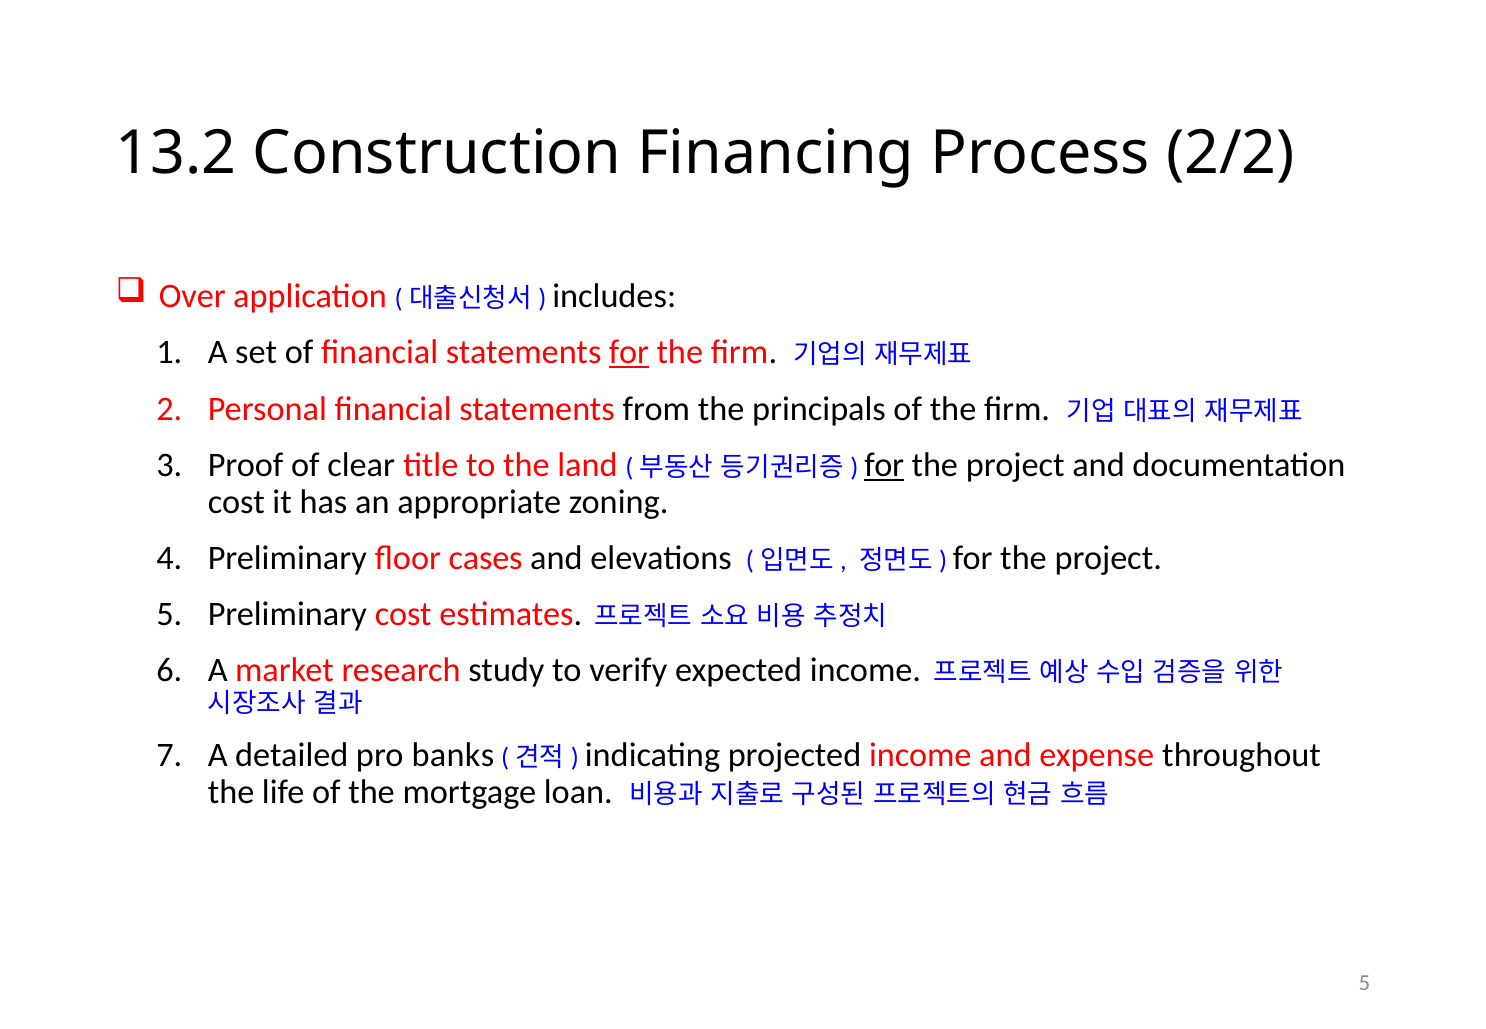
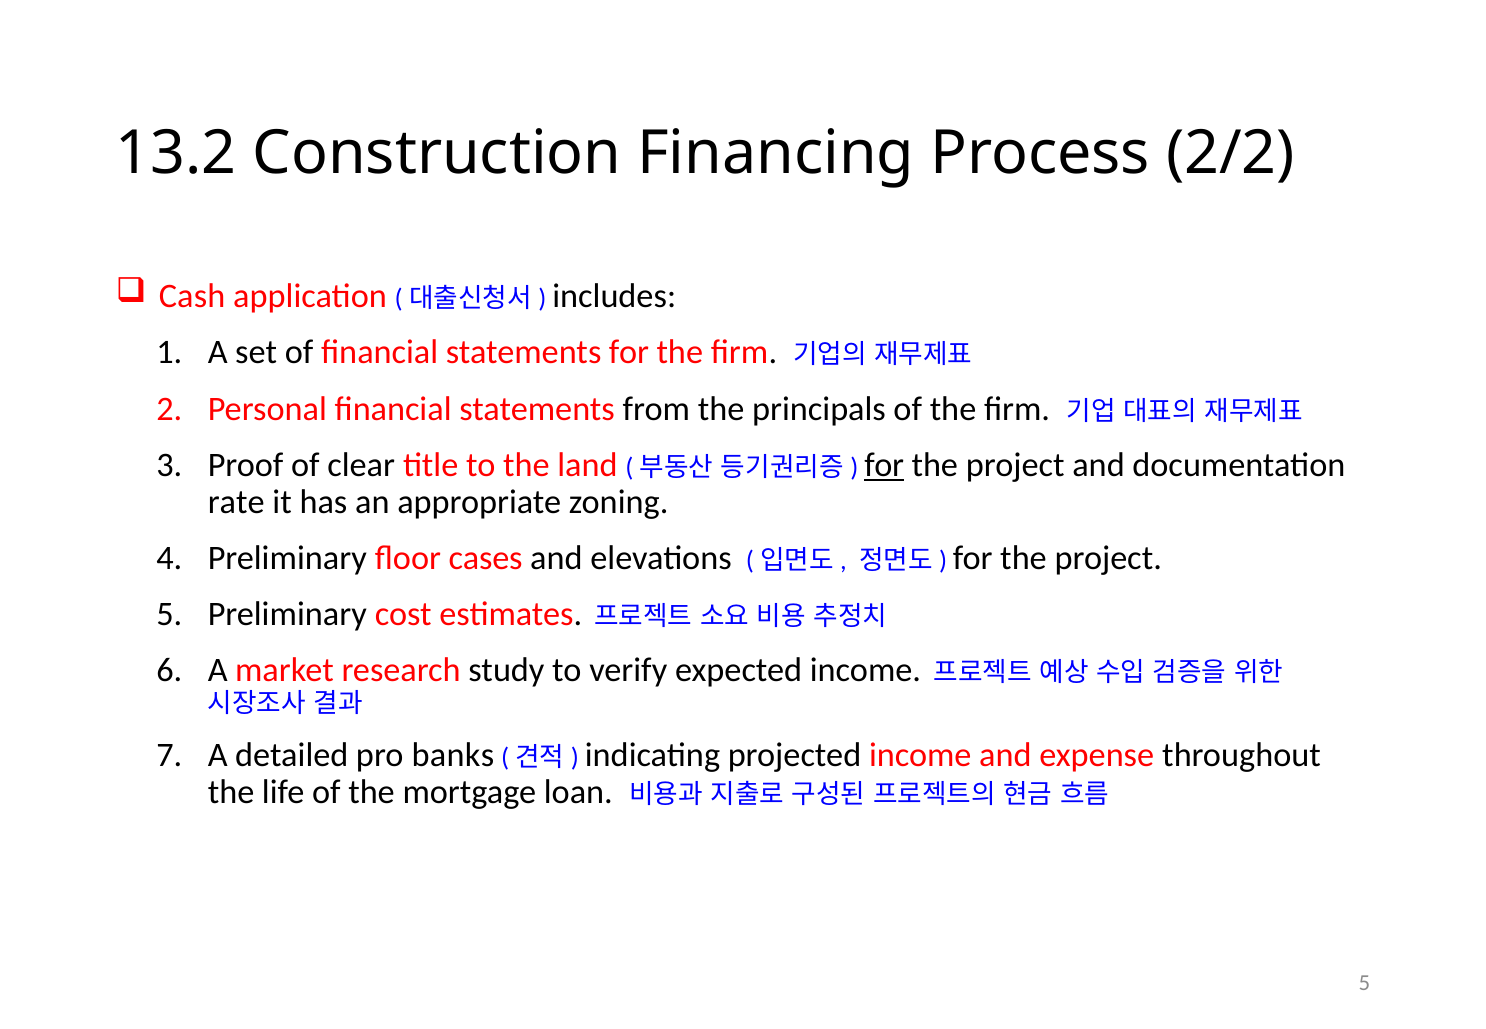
Over: Over -> Cash
for at (629, 353) underline: present -> none
cost at (236, 502): cost -> rate
